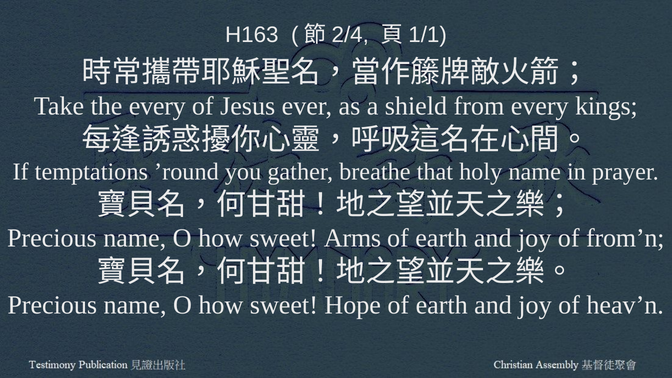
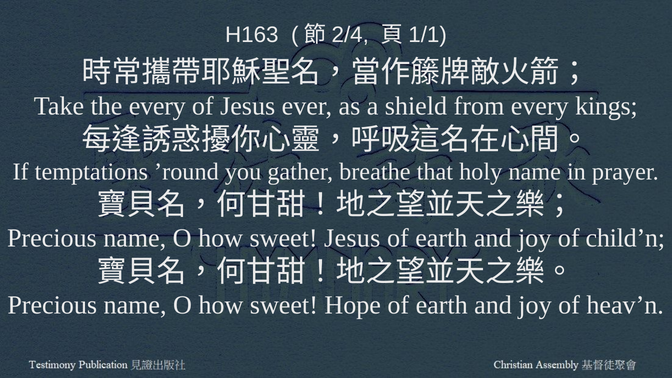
sweet Arms: Arms -> Jesus
from’n: from’n -> child’n
